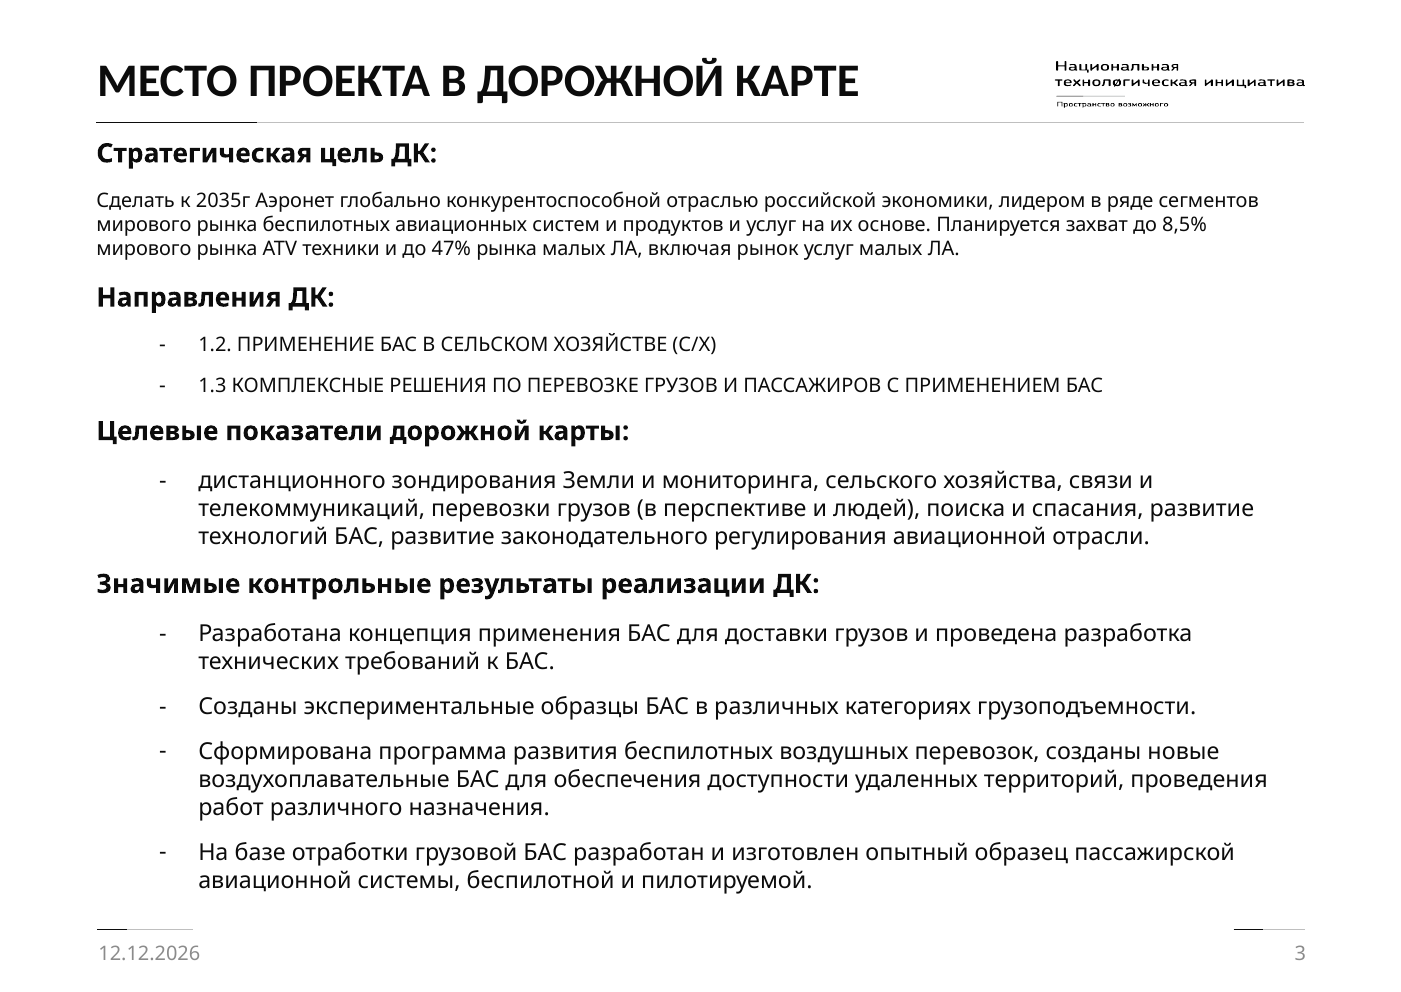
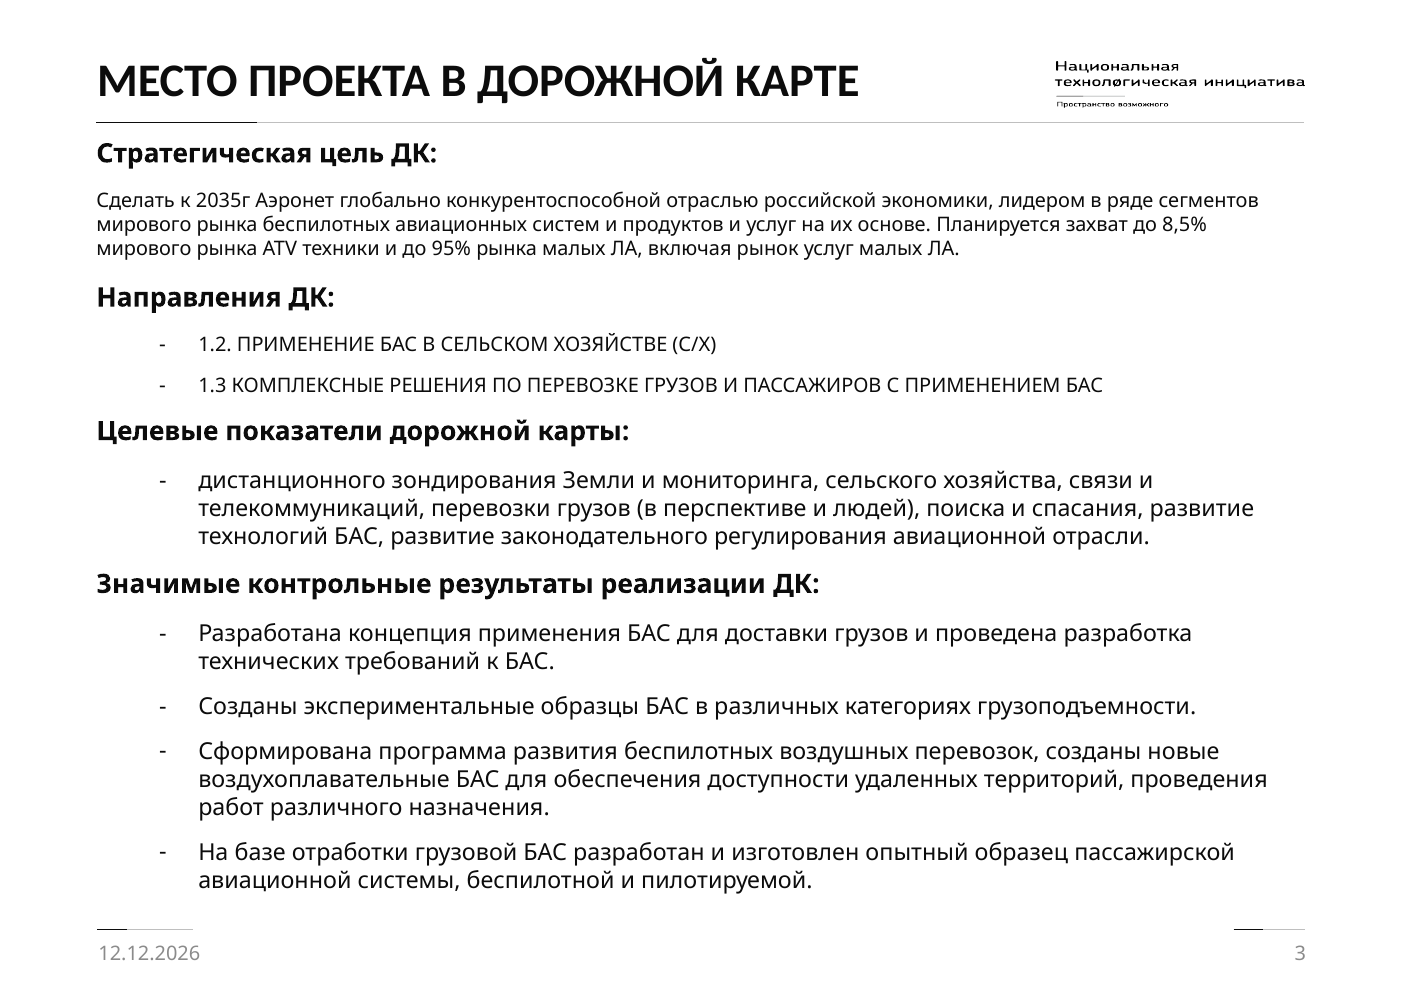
47%: 47% -> 95%
